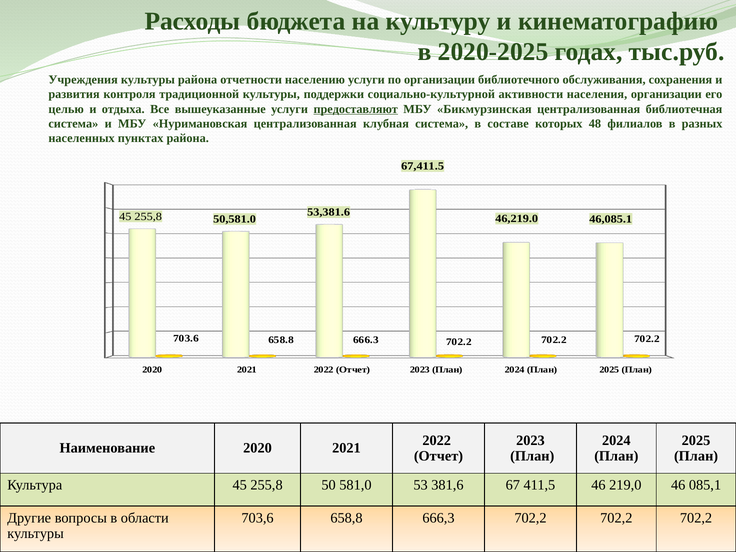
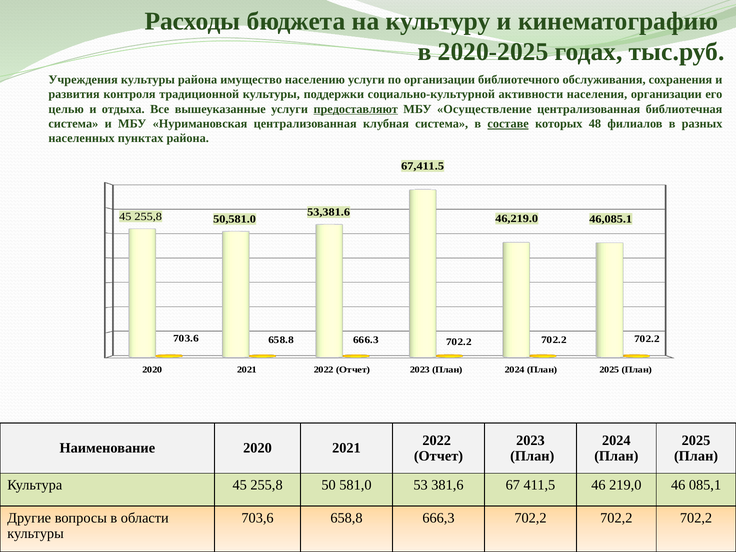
отчетности: отчетности -> имущество
Бикмурзинская: Бикмурзинская -> Осуществление
составе underline: none -> present
